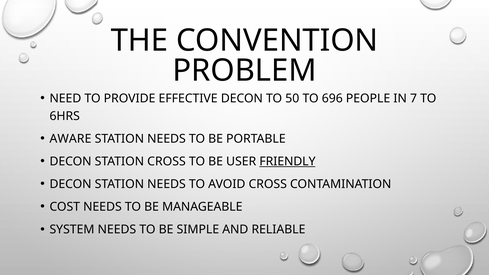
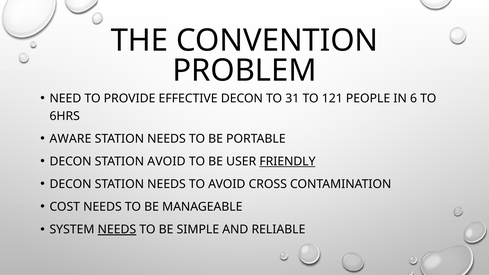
50: 50 -> 31
696: 696 -> 121
7: 7 -> 6
STATION CROSS: CROSS -> AVOID
NEEDS at (117, 230) underline: none -> present
